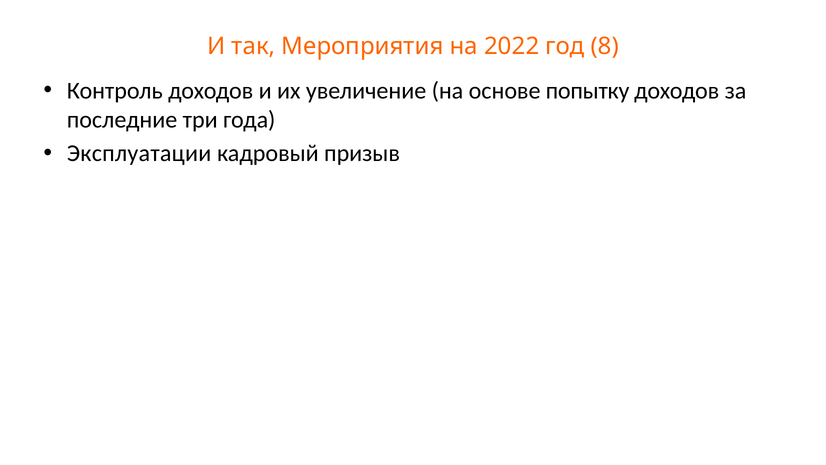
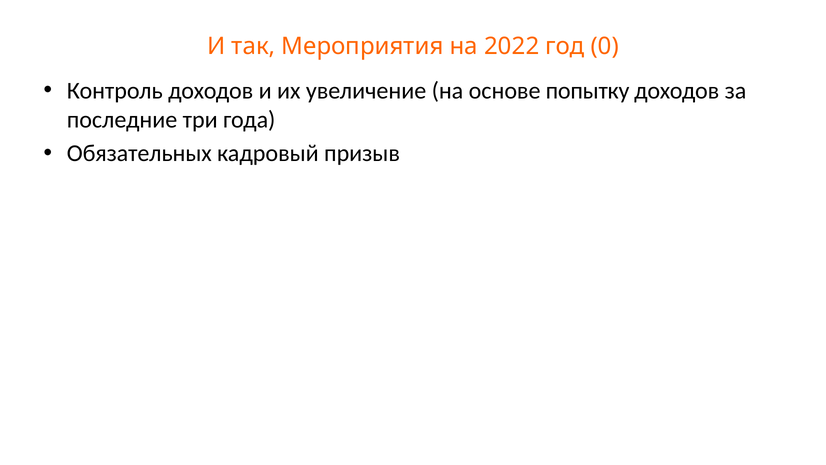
8: 8 -> 0
Эксплуатации: Эксплуатации -> Обязательных
